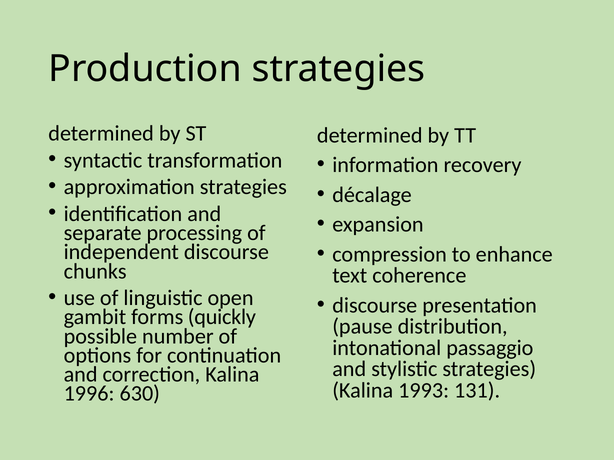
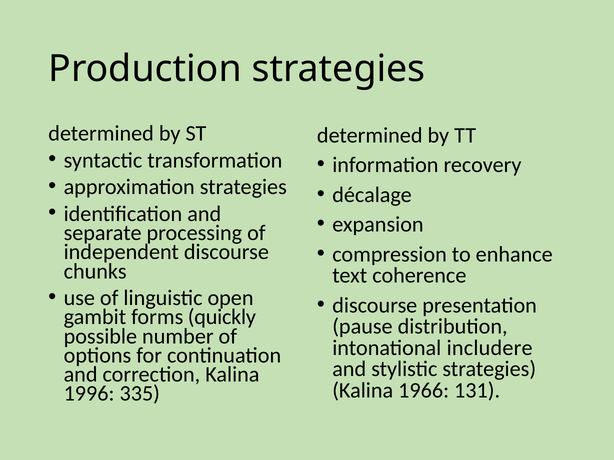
passaggio: passaggio -> includere
1993: 1993 -> 1966
630: 630 -> 335
